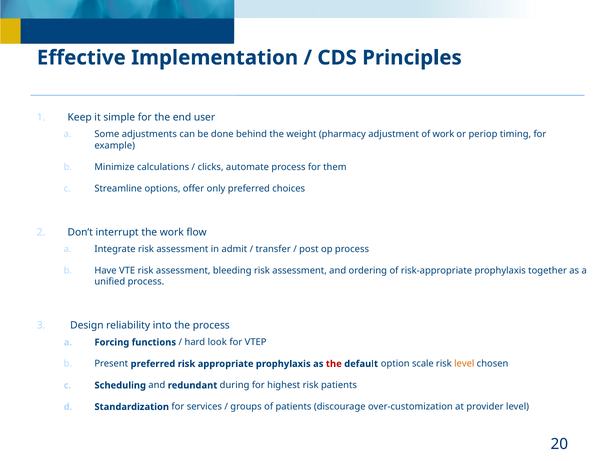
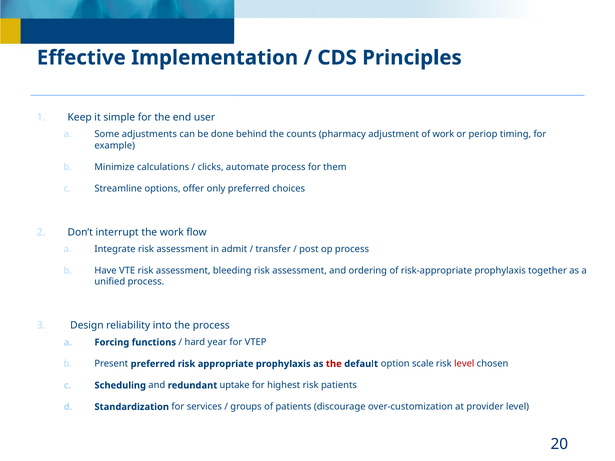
weight: weight -> counts
look: look -> year
level at (464, 364) colour: orange -> red
during: during -> uptake
